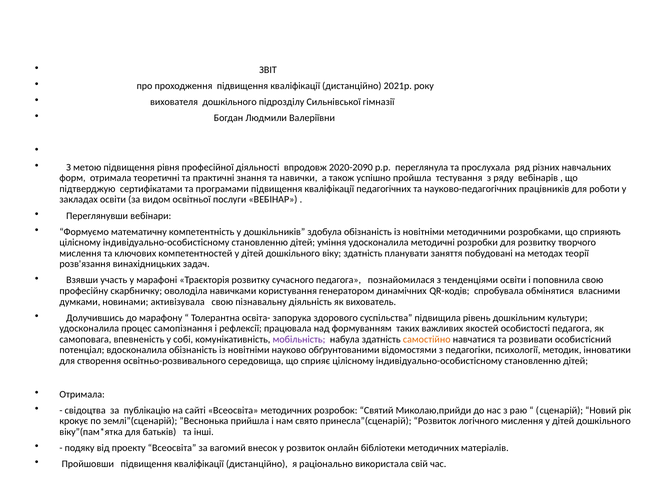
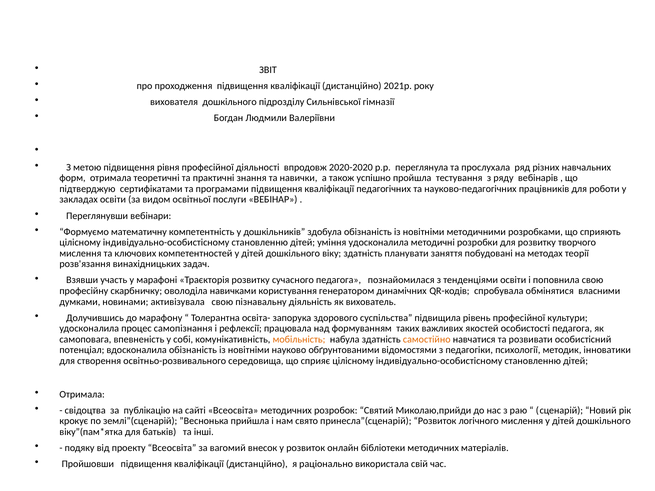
2020-2090: 2020-2090 -> 2020-2020
рівень дошкільним: дошкільним -> професійної
мобільність colour: purple -> orange
